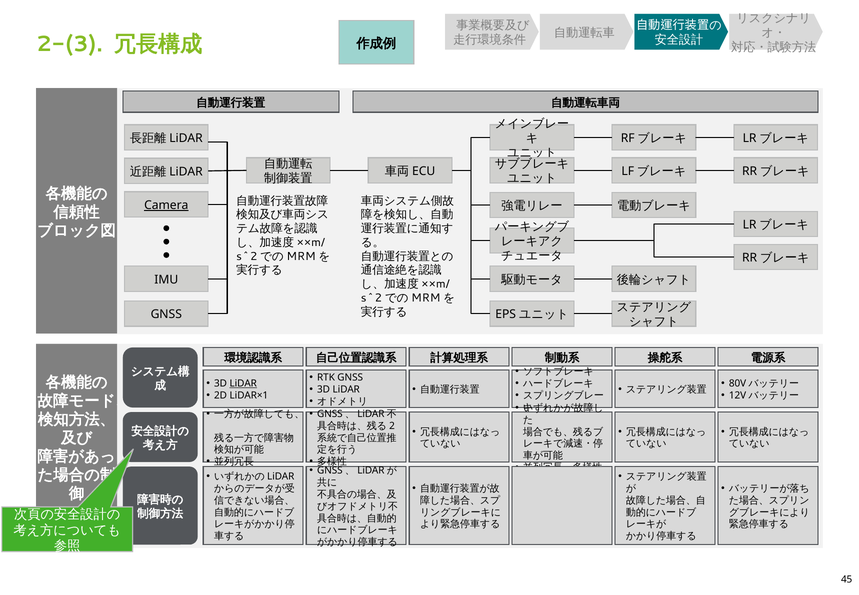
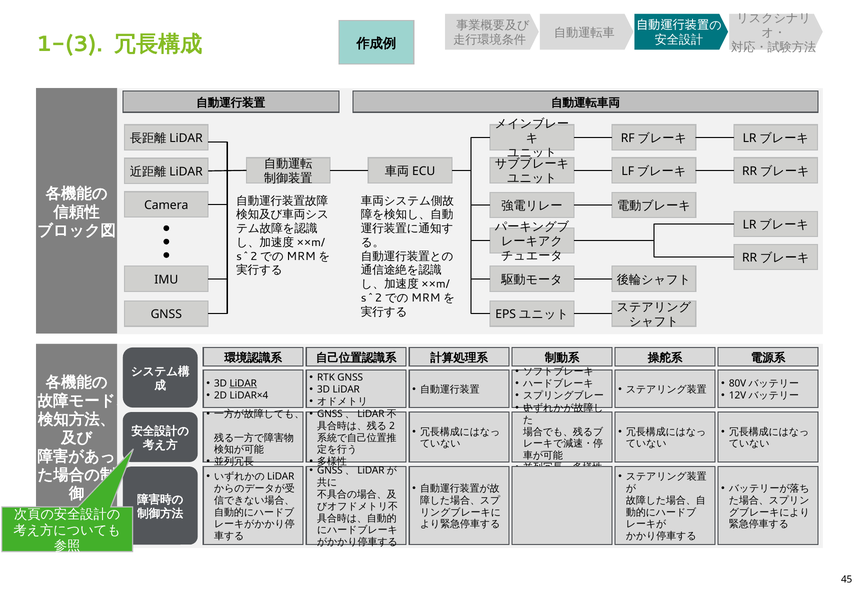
2-(3: 2-(3 -> 1-(3
Camera underline: present -> none
LiDAR×1: LiDAR×1 -> LiDAR×4
